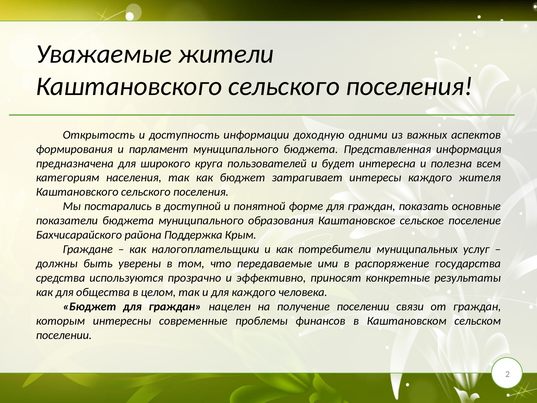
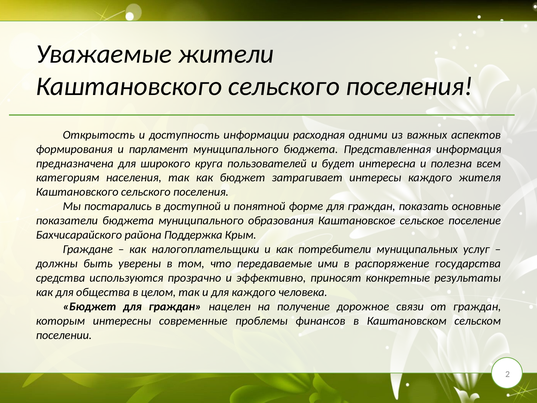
доходную: доходную -> расходная
получение поселении: поселении -> дорожное
